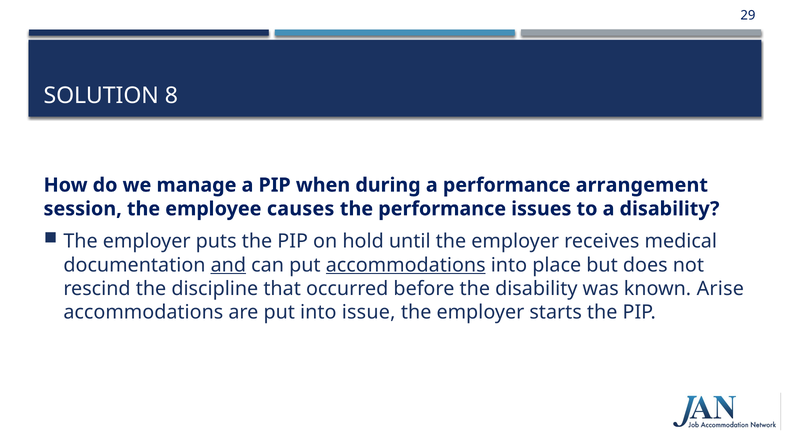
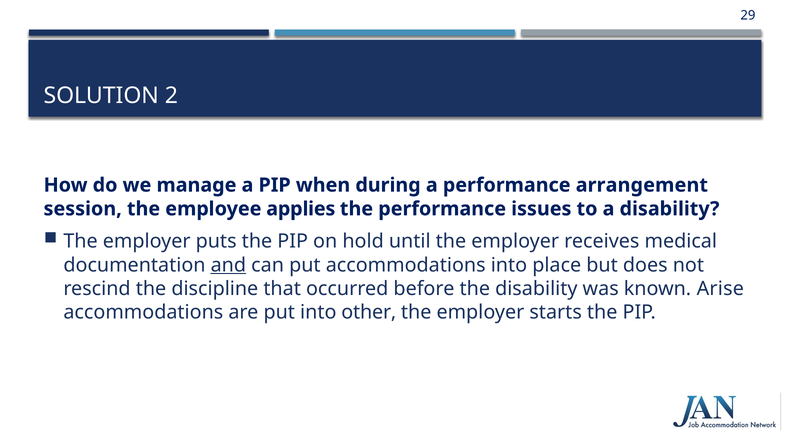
8: 8 -> 2
causes: causes -> applies
accommodations at (406, 265) underline: present -> none
issue: issue -> other
